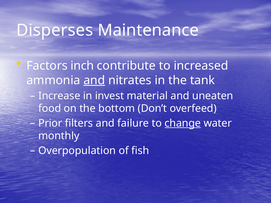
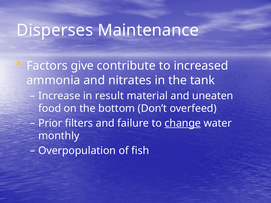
inch: inch -> give
and at (94, 80) underline: present -> none
invest: invest -> result
